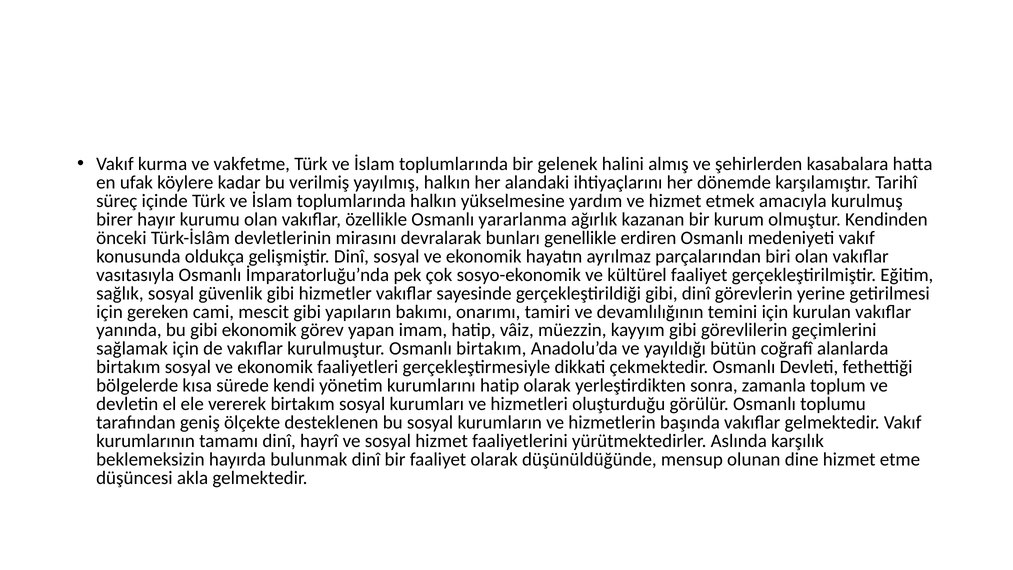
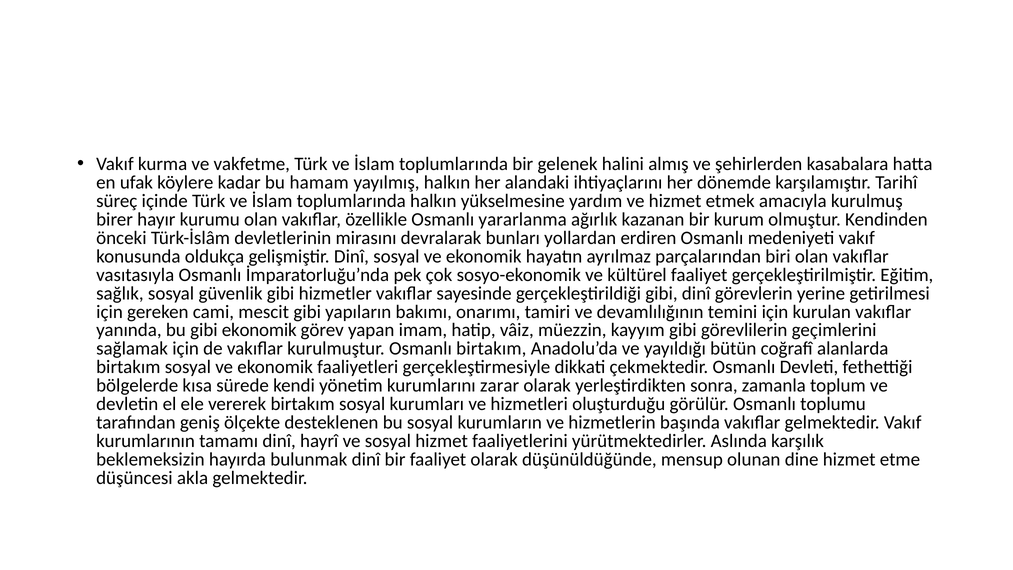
verilmiş: verilmiş -> hamam
genellikle: genellikle -> yollardan
kurumlarını hatip: hatip -> zarar
